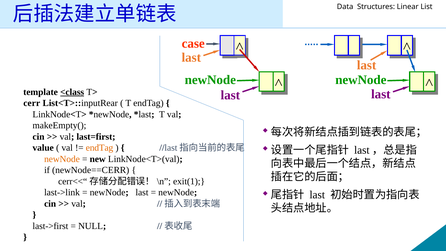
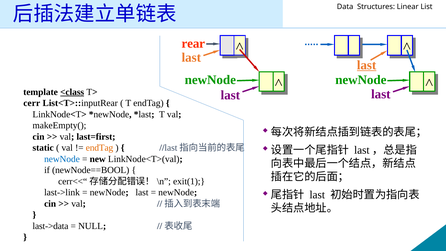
case: case -> rear
last at (367, 65) underline: none -> present
value: value -> static
newNode at (62, 159) colour: orange -> blue
newNode==CERR: newNode==CERR -> newNode==BOOL
last->first: last->first -> last->data
